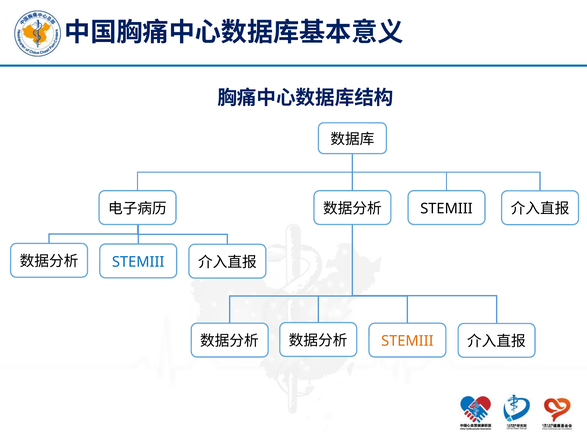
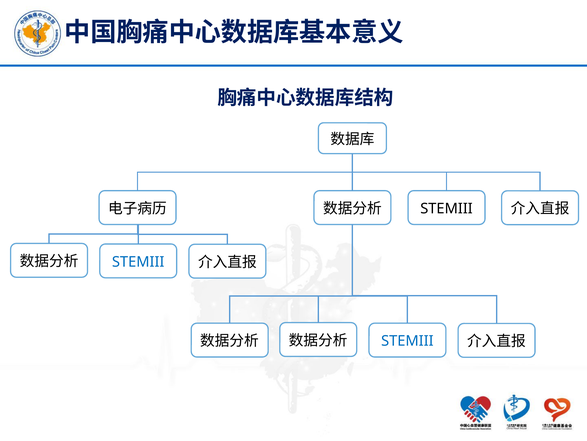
STEMIII at (407, 341) colour: orange -> blue
